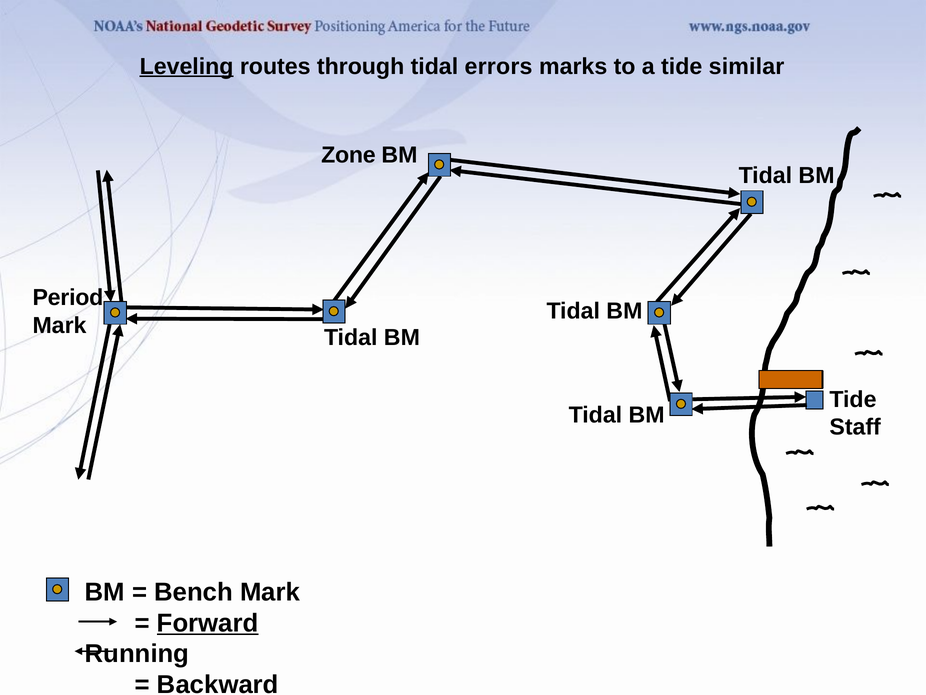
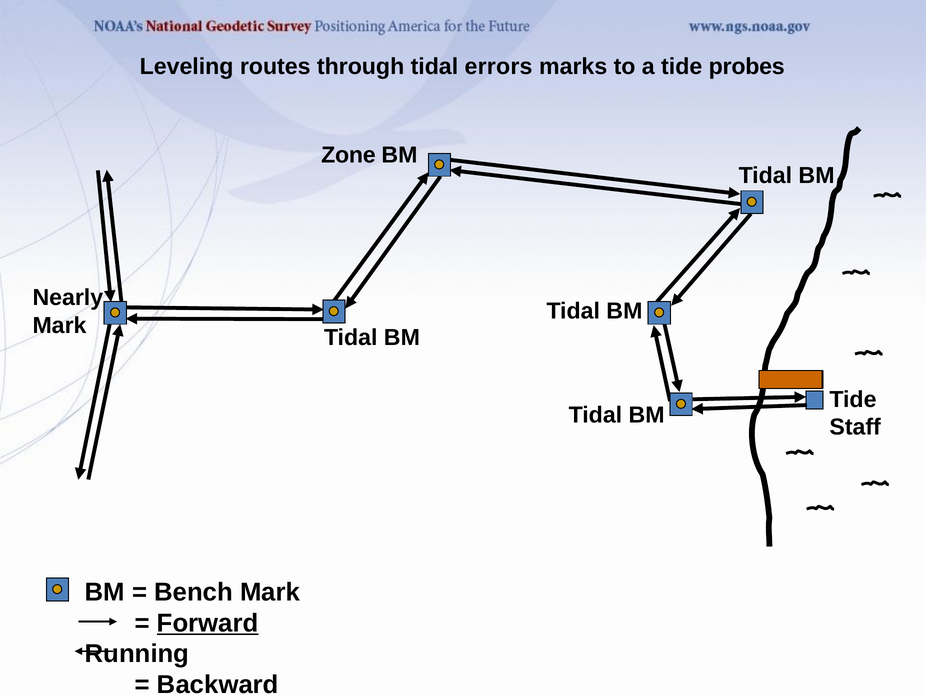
Leveling underline: present -> none
similar: similar -> probes
Period: Period -> Nearly
